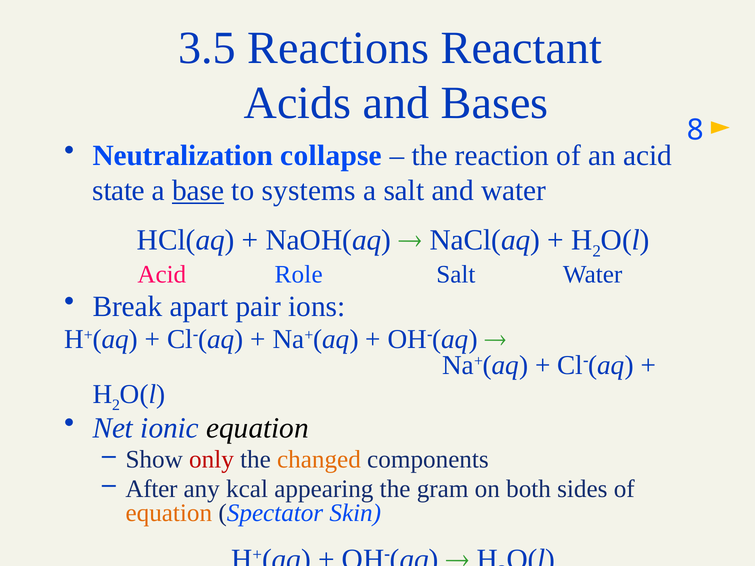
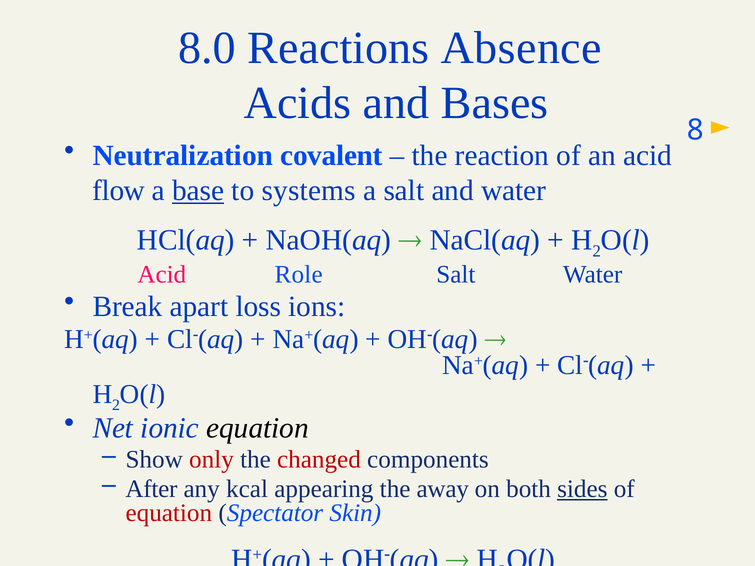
3.5: 3.5 -> 8.0
Reactant: Reactant -> Absence
collapse: collapse -> covalent
state: state -> flow
pair: pair -> loss
changed colour: orange -> red
gram: gram -> away
sides underline: none -> present
equation at (169, 513) colour: orange -> red
